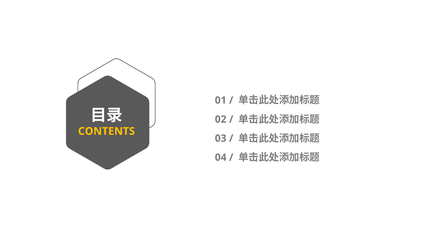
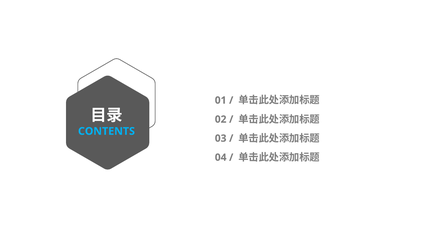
CONTENTS colour: yellow -> light blue
